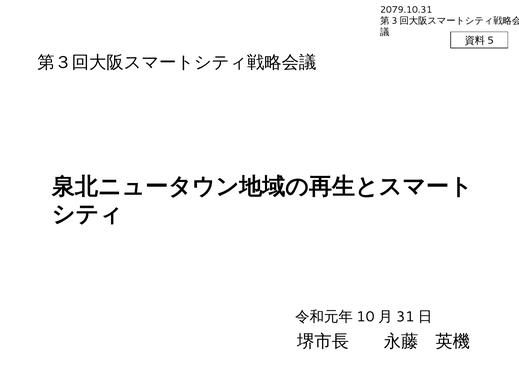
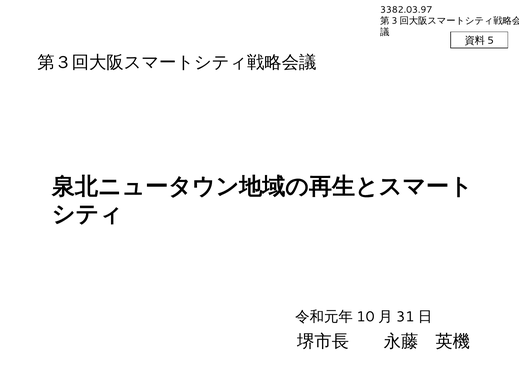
2079.10.31: 2079.10.31 -> 3382.03.97
